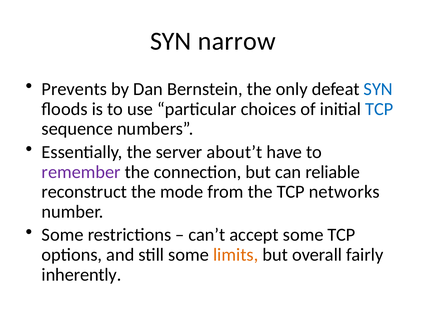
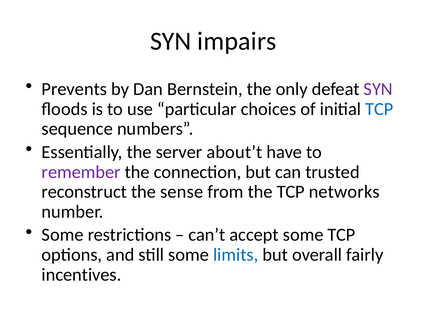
narrow: narrow -> impairs
SYN at (378, 89) colour: blue -> purple
reliable: reliable -> trusted
mode: mode -> sense
limits colour: orange -> blue
inherently: inherently -> incentives
